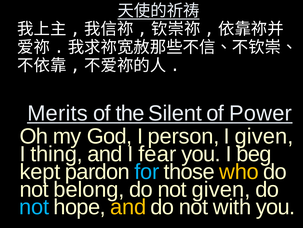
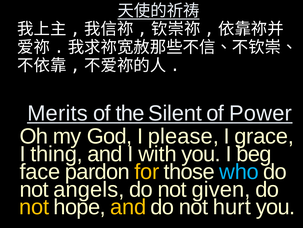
person: person -> please
I given: given -> grace
fear: fear -> with
kept: kept -> face
for colour: light blue -> yellow
who colour: yellow -> light blue
belong: belong -> angels
not at (34, 207) colour: light blue -> yellow
with: with -> hurt
